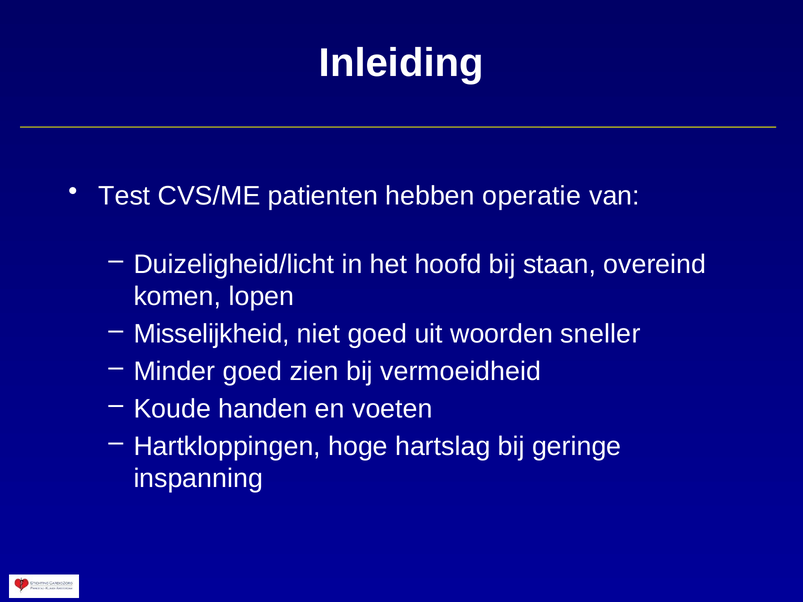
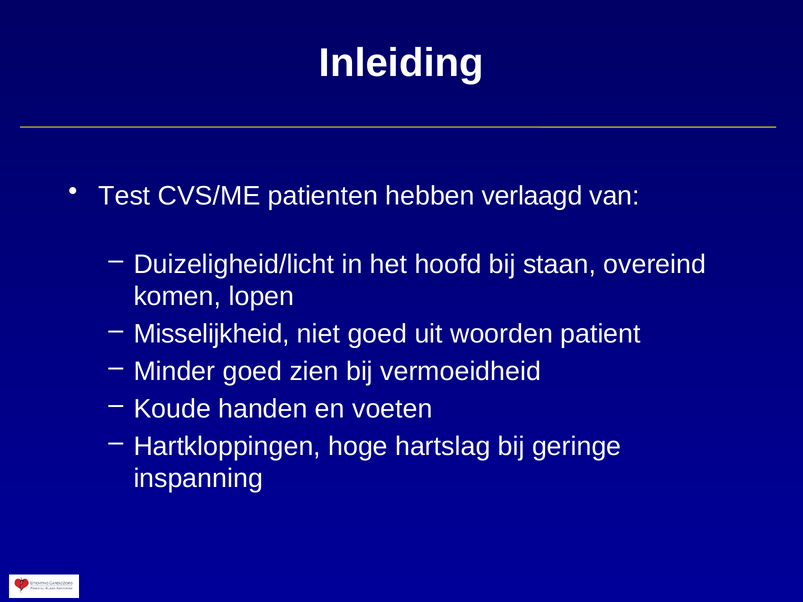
operatie: operatie -> verlaagd
sneller: sneller -> patient
